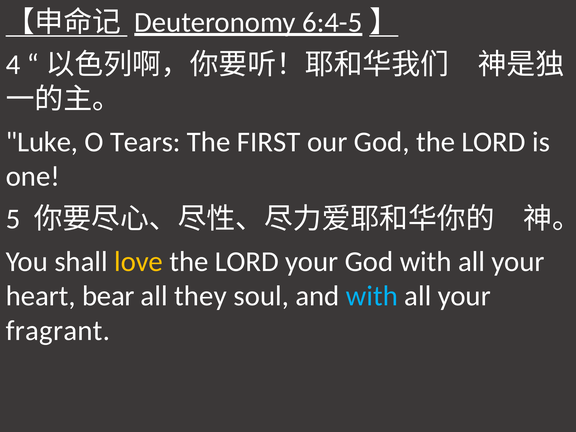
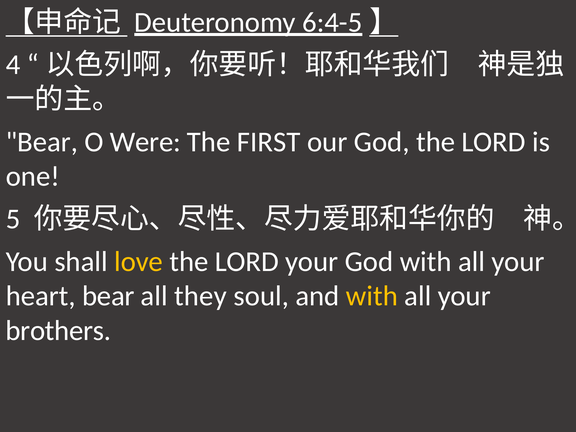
Luke at (42, 142): Luke -> Bear
Tears: Tears -> Were
with at (372, 296) colour: light blue -> yellow
fragrant: fragrant -> brothers
